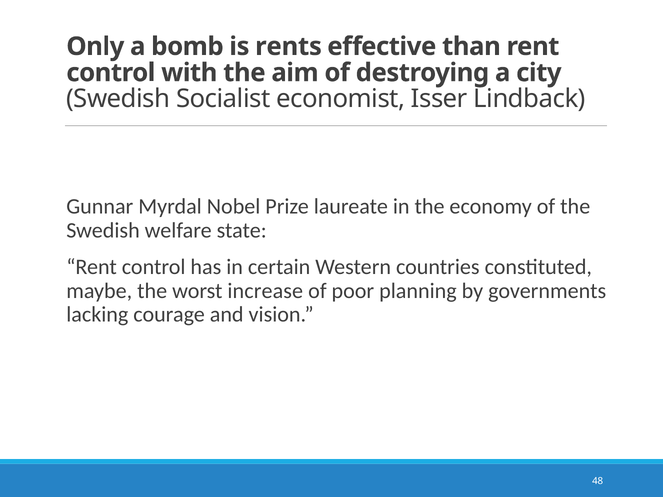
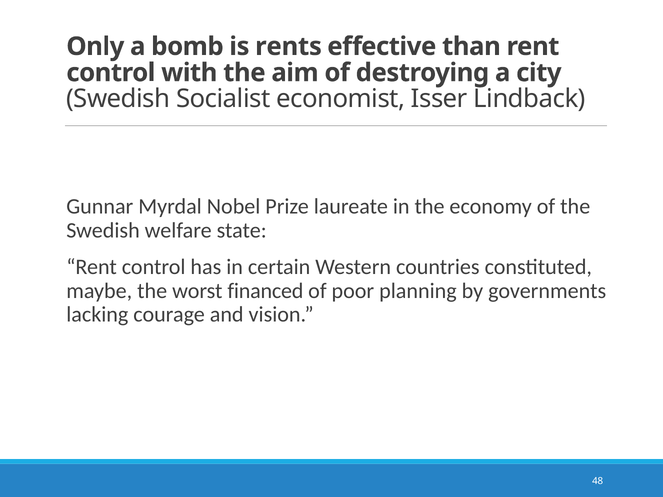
increase: increase -> financed
